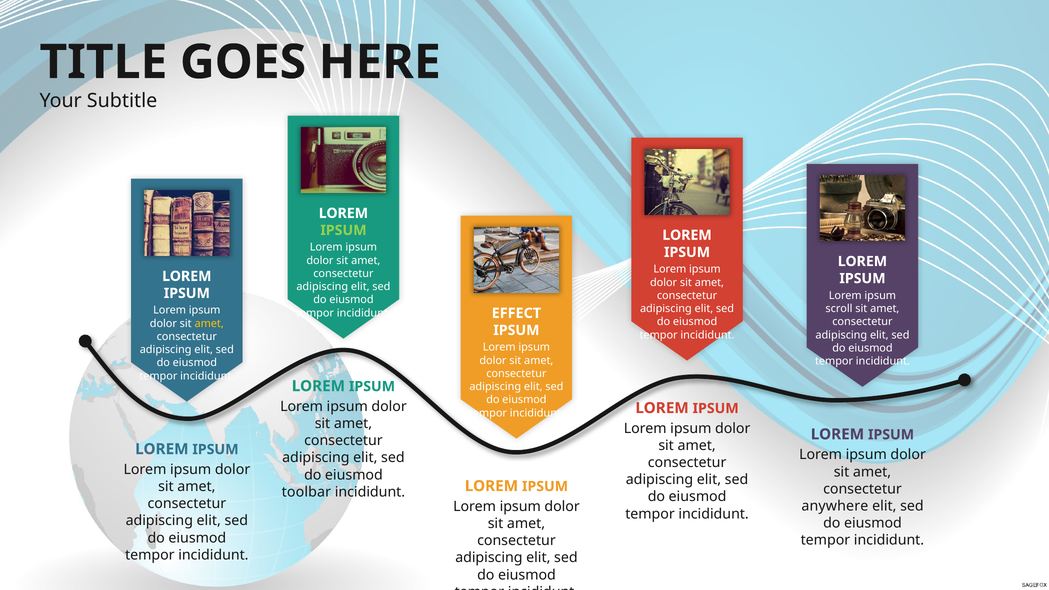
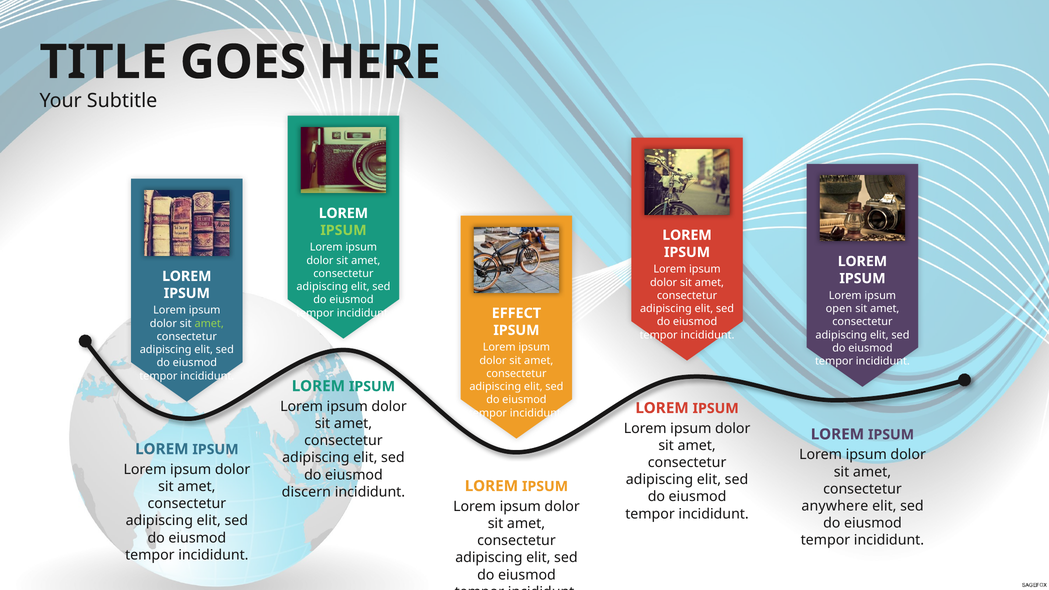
scroll: scroll -> open
amet at (209, 324) colour: yellow -> light green
toolbar: toolbar -> discern
